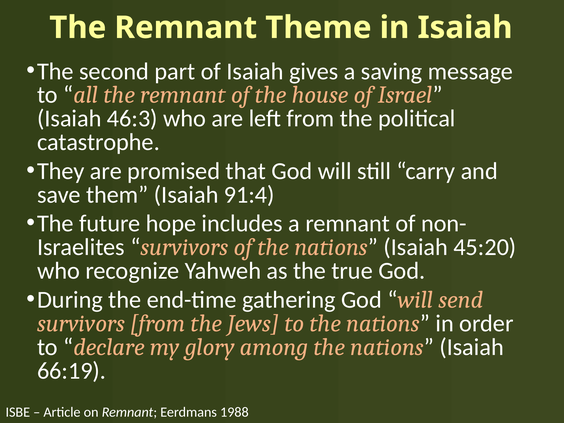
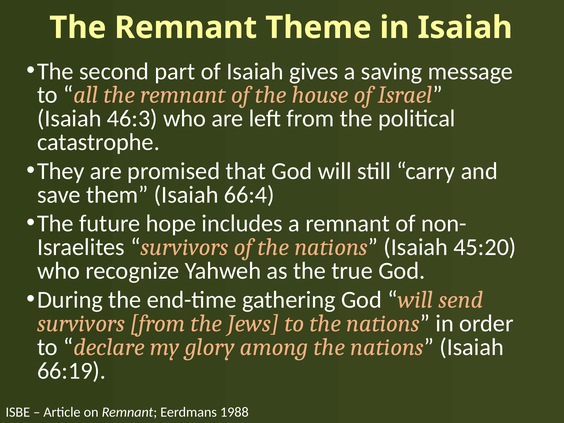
91:4: 91:4 -> 66:4
